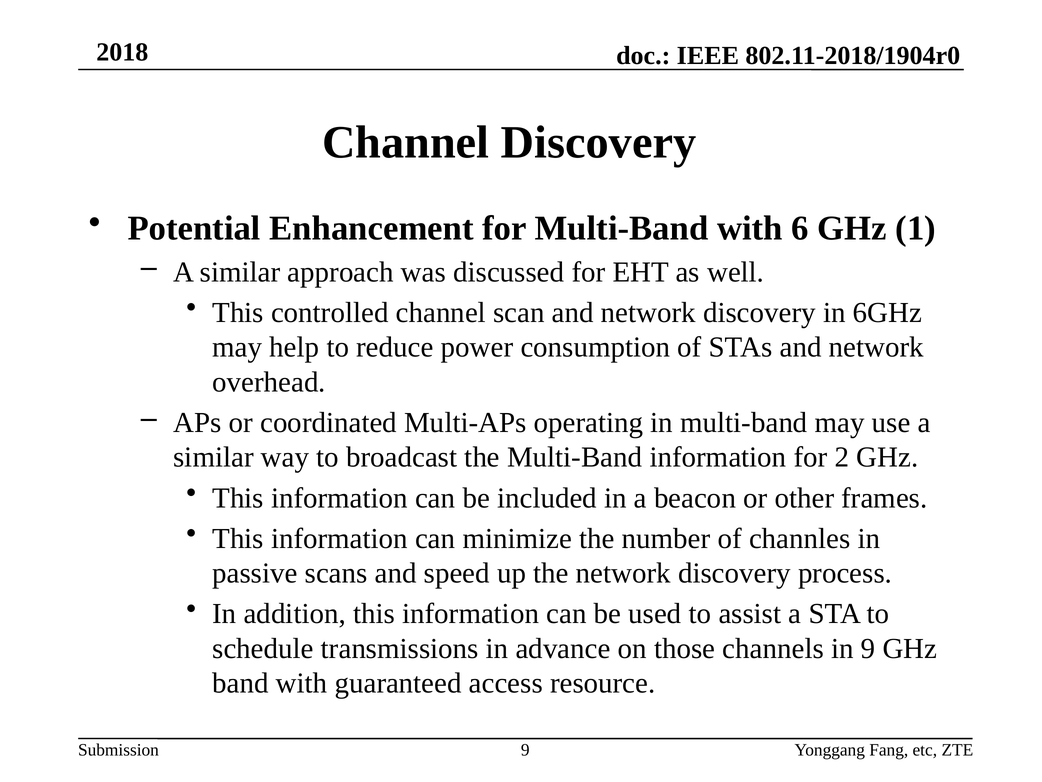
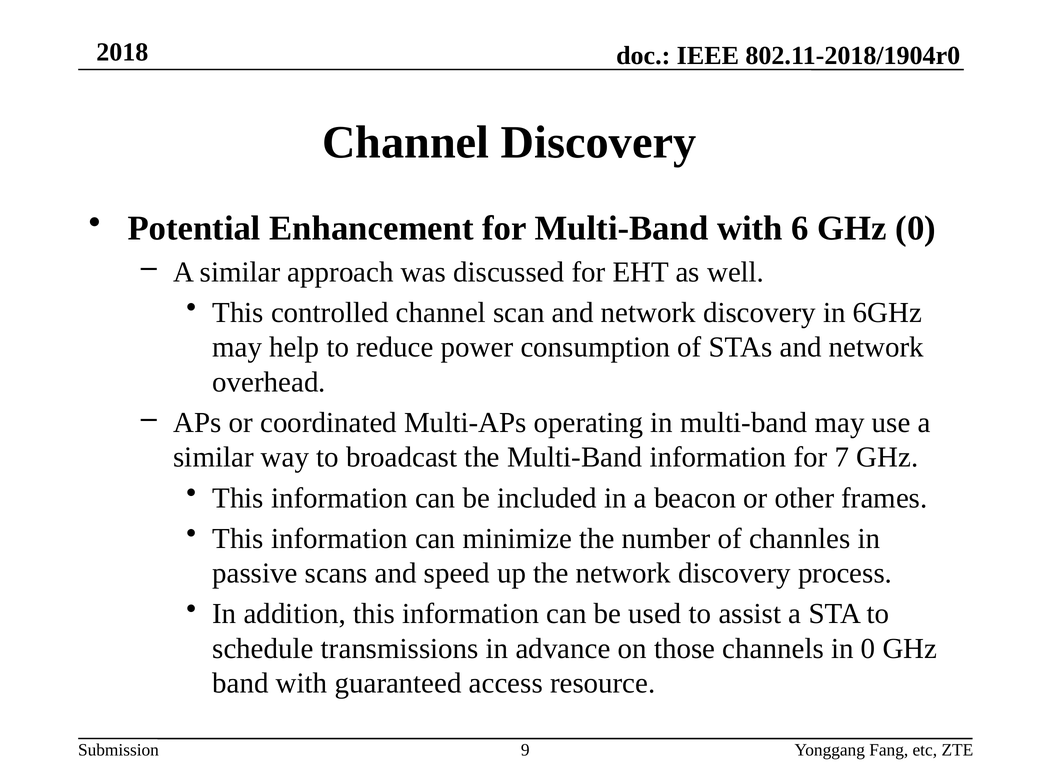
GHz 1: 1 -> 0
2: 2 -> 7
in 9: 9 -> 0
